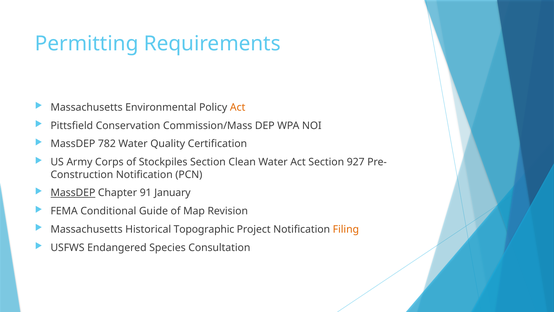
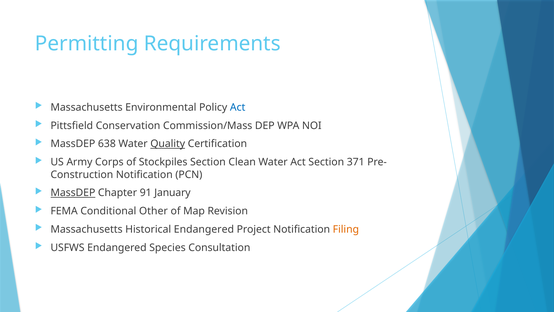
Act at (238, 107) colour: orange -> blue
782: 782 -> 638
Quality underline: none -> present
927: 927 -> 371
Guide: Guide -> Other
Historical Topographic: Topographic -> Endangered
